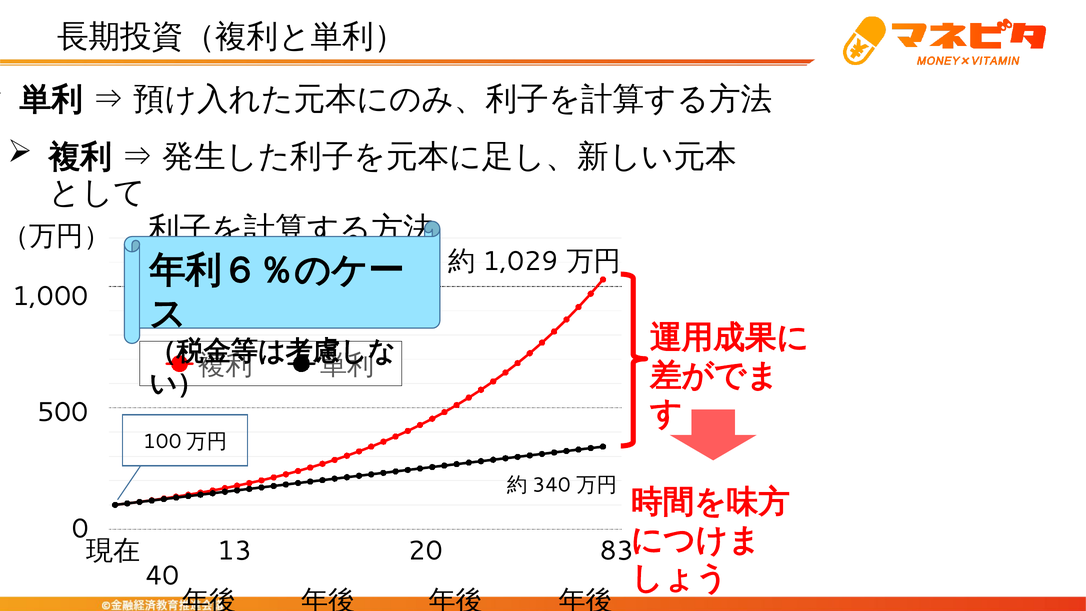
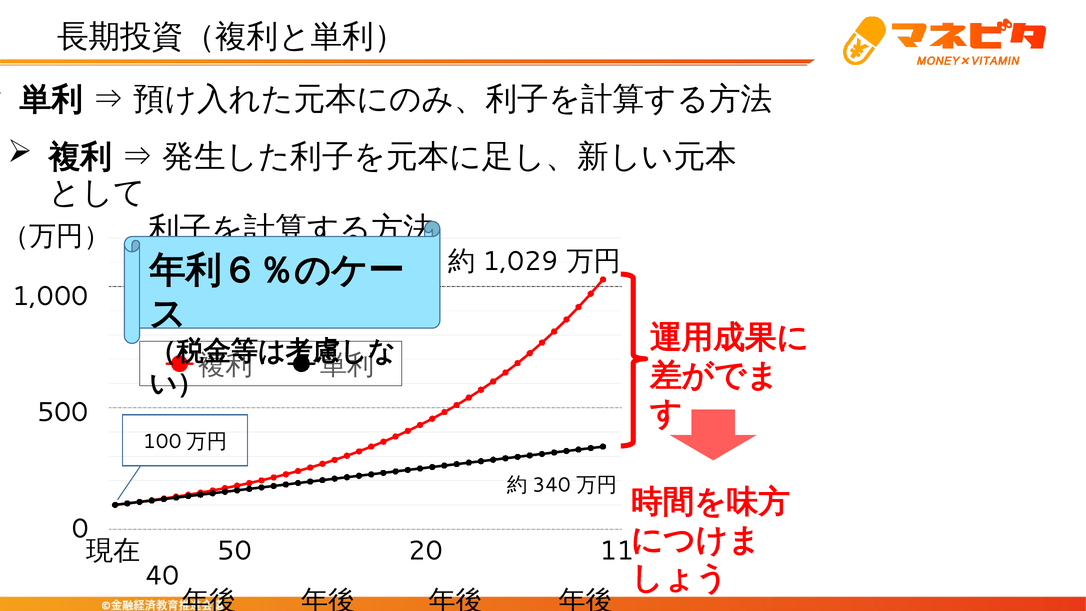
13: 13 -> 50
83: 83 -> 11
